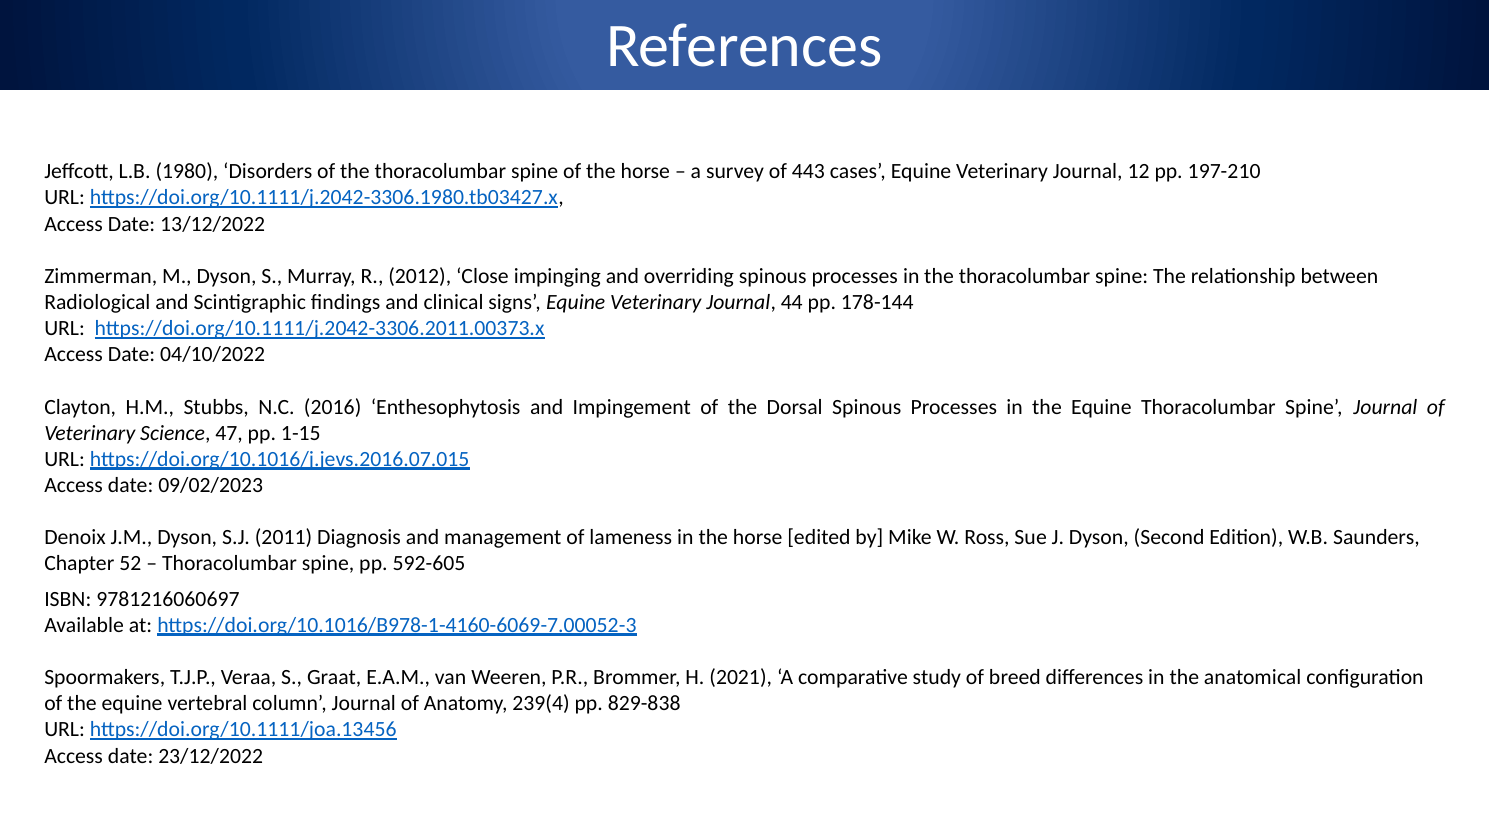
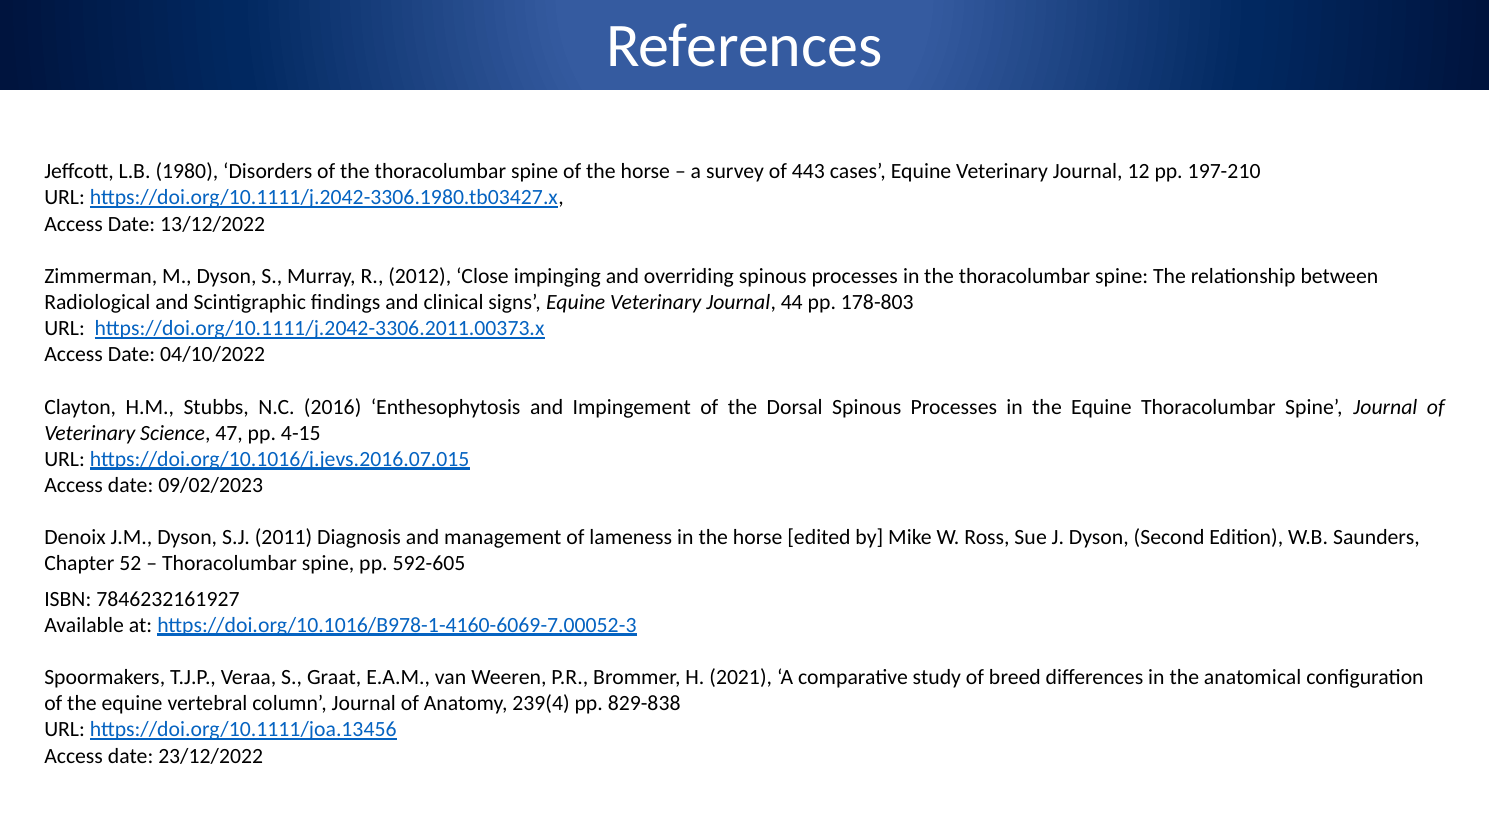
178-144: 178-144 -> 178-803
1-15: 1-15 -> 4-15
9781216060697: 9781216060697 -> 7846232161927
